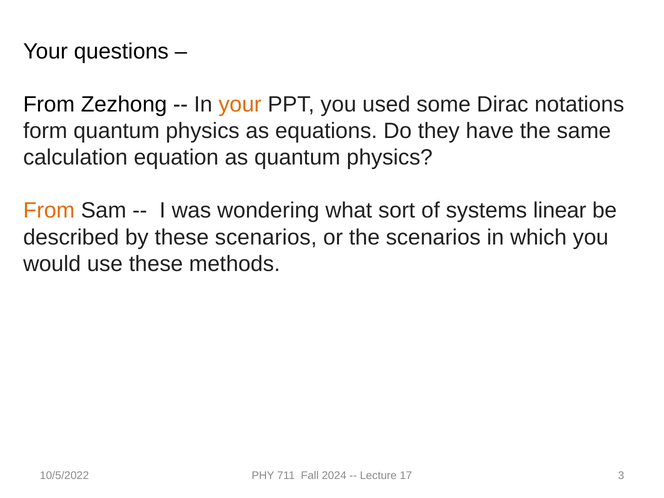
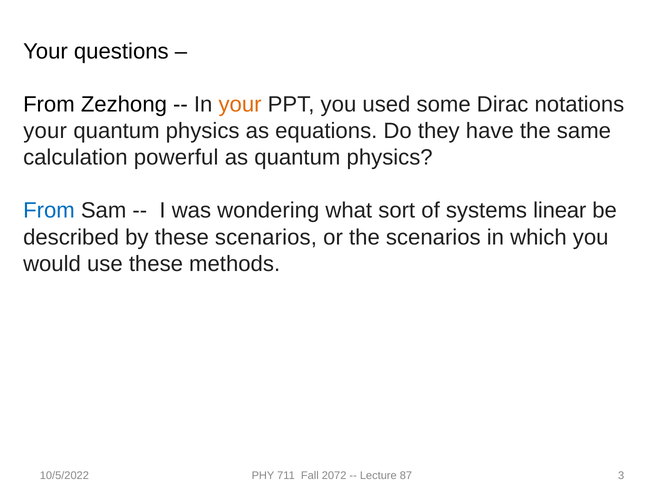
form at (45, 131): form -> your
equation: equation -> powerful
From at (49, 211) colour: orange -> blue
2024: 2024 -> 2072
17: 17 -> 87
